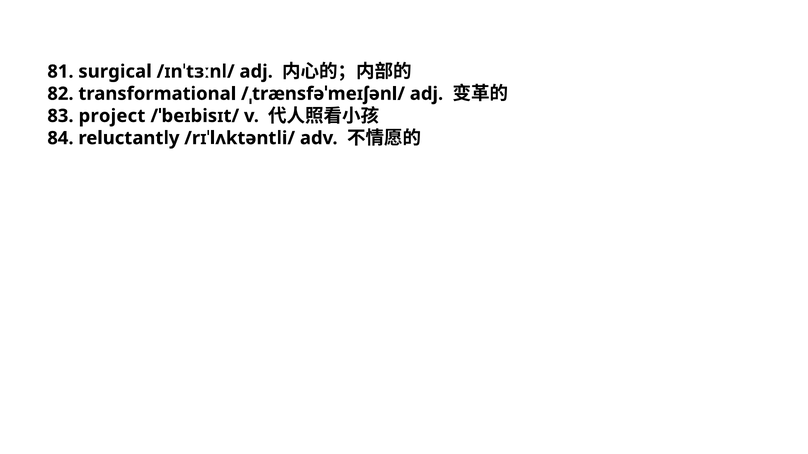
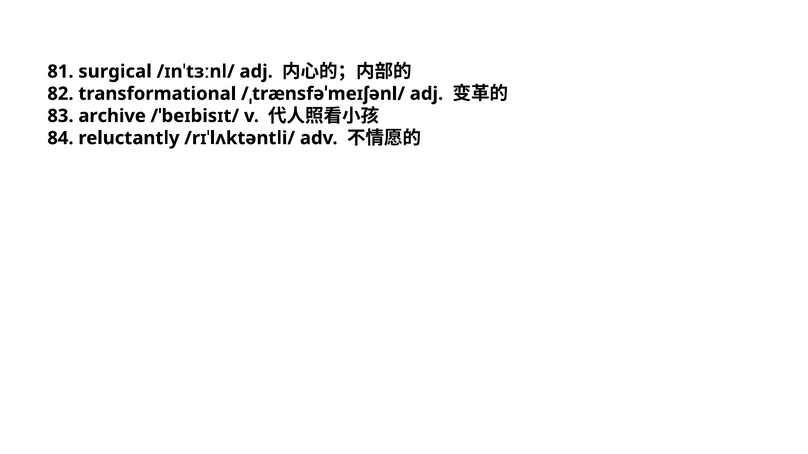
project: project -> archive
